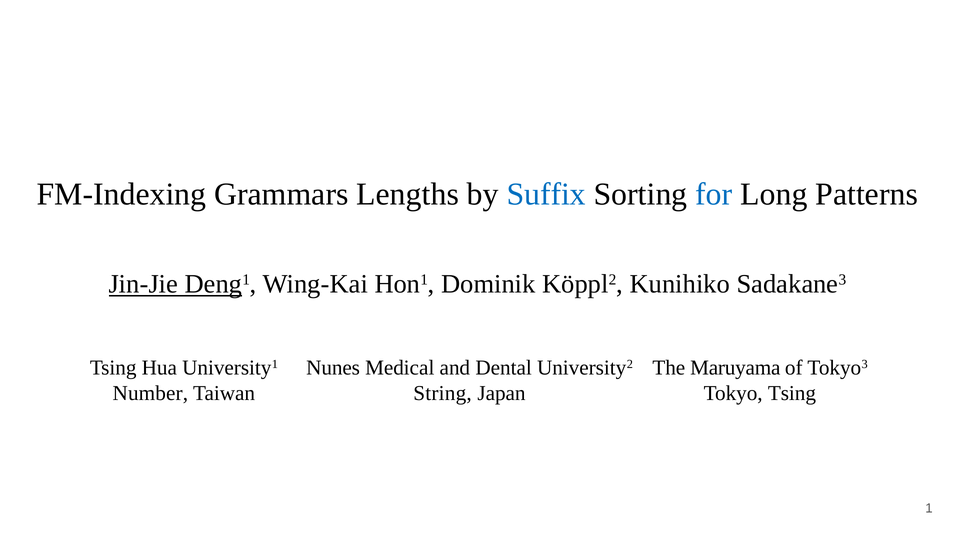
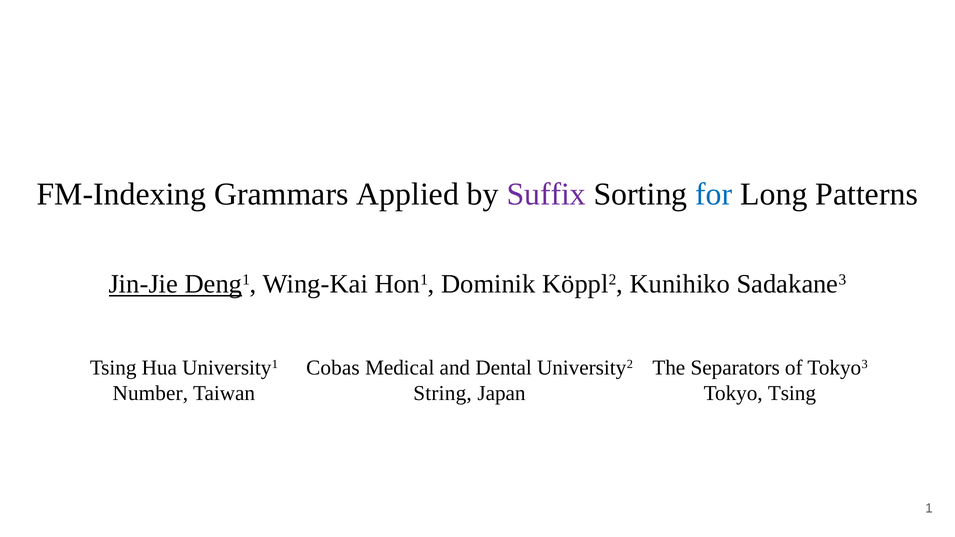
Lengths: Lengths -> Applied
Suffix colour: blue -> purple
Nunes: Nunes -> Cobas
Maruyama: Maruyama -> Separators
